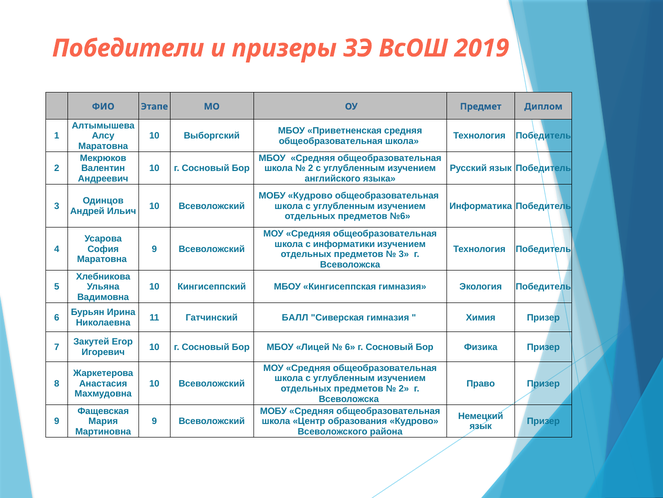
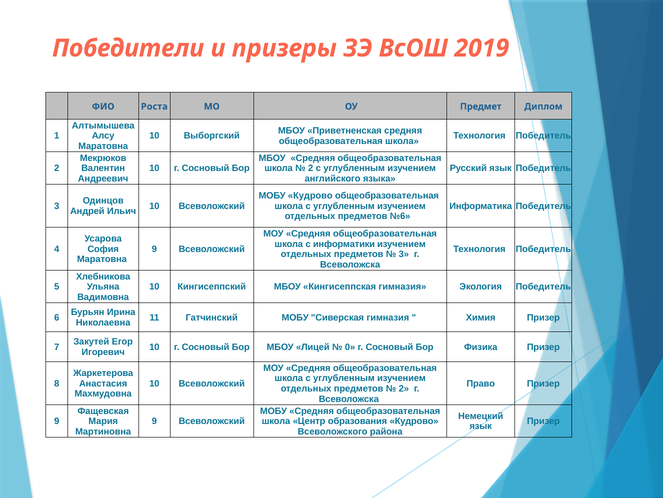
Этапе: Этапе -> Роста
Гатчинский БАЛЛ: БАЛЛ -> МОБУ
6 at (350, 346): 6 -> 0
